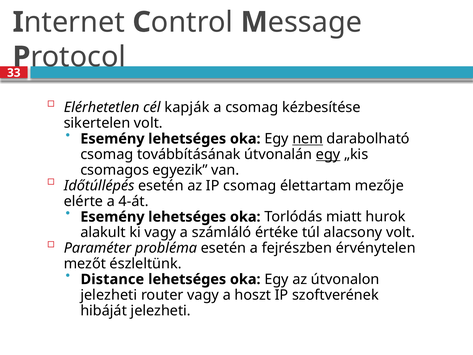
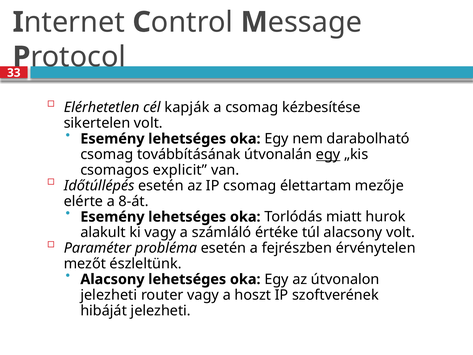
nem underline: present -> none
egyezik: egyezik -> explicit
4-át: 4-át -> 8-át
Distance at (112, 279): Distance -> Alacsony
